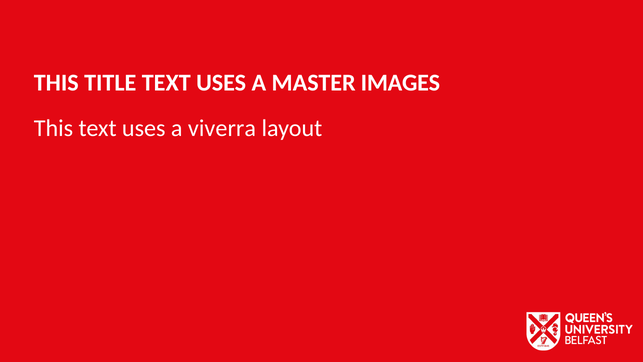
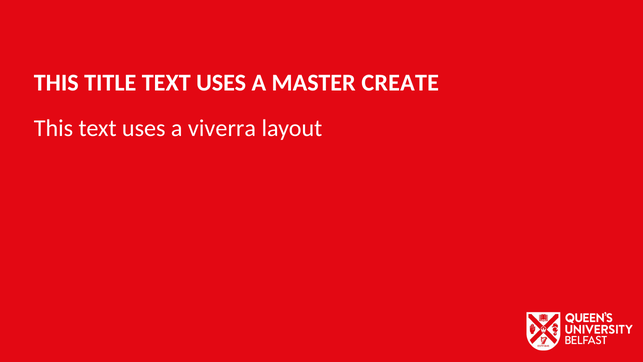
IMAGES: IMAGES -> CREATE
